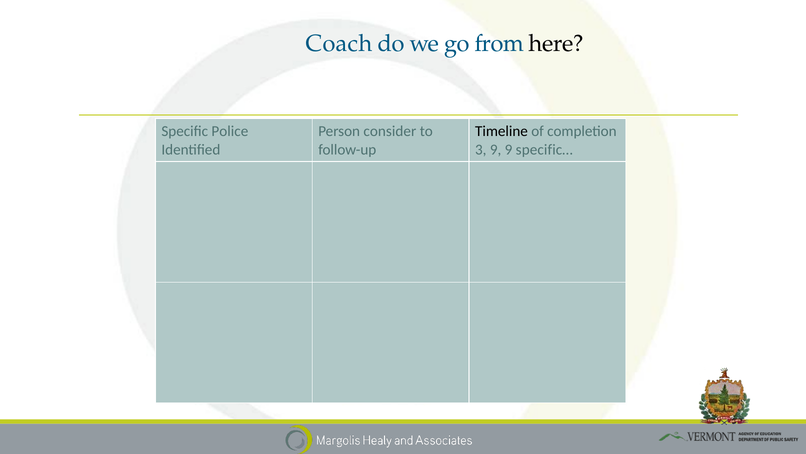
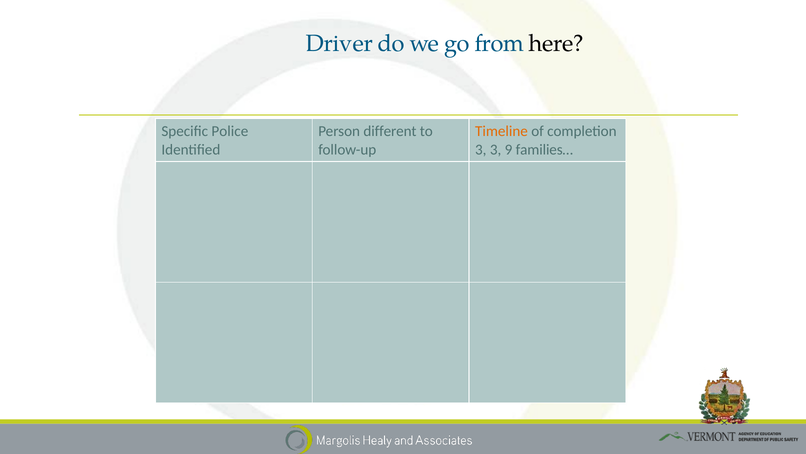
Coach: Coach -> Driver
consider: consider -> different
Timeline colour: black -> orange
3 9: 9 -> 3
specific…: specific… -> families…
